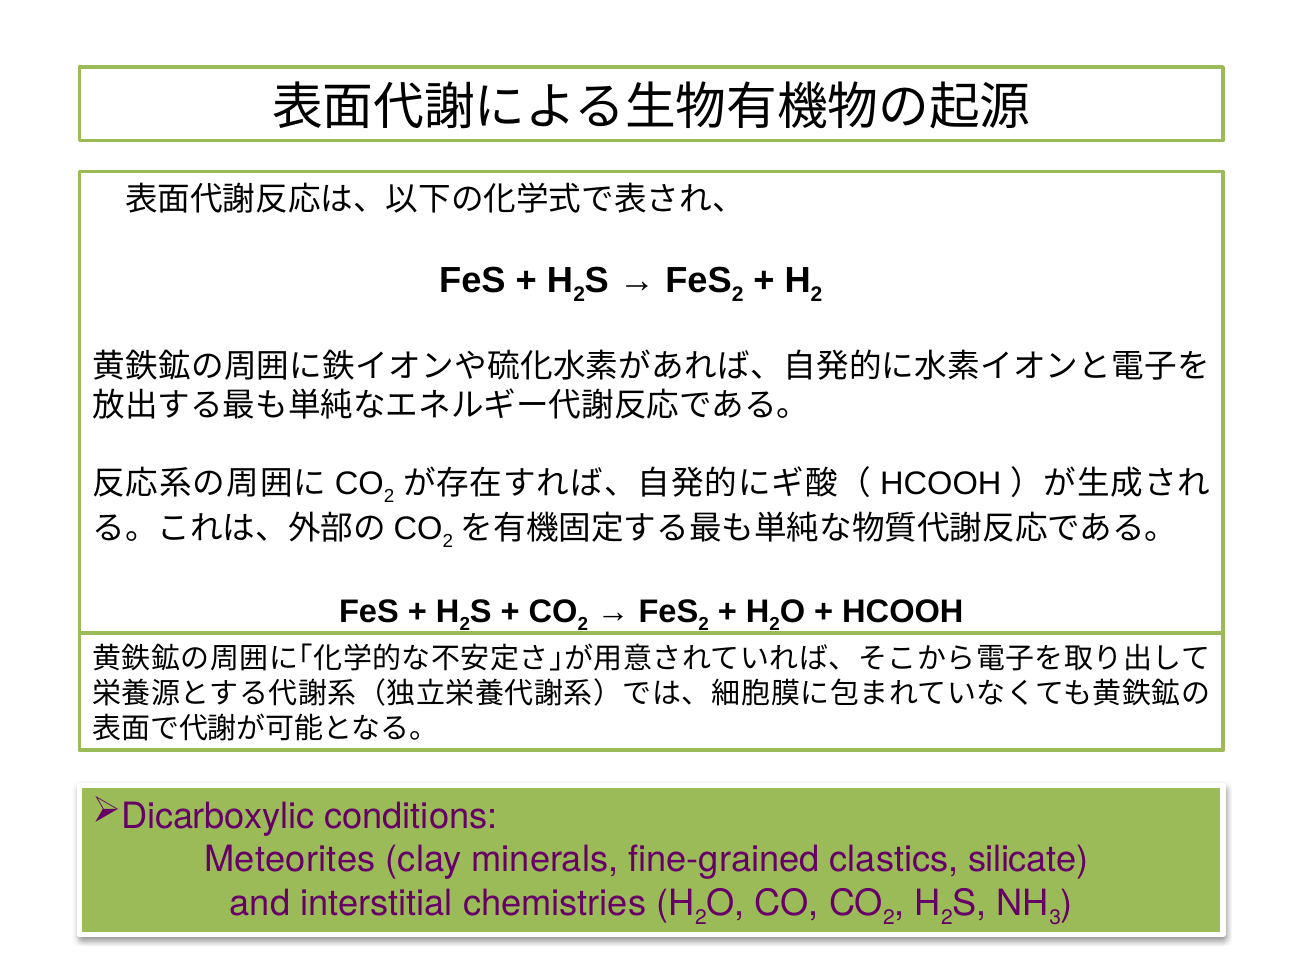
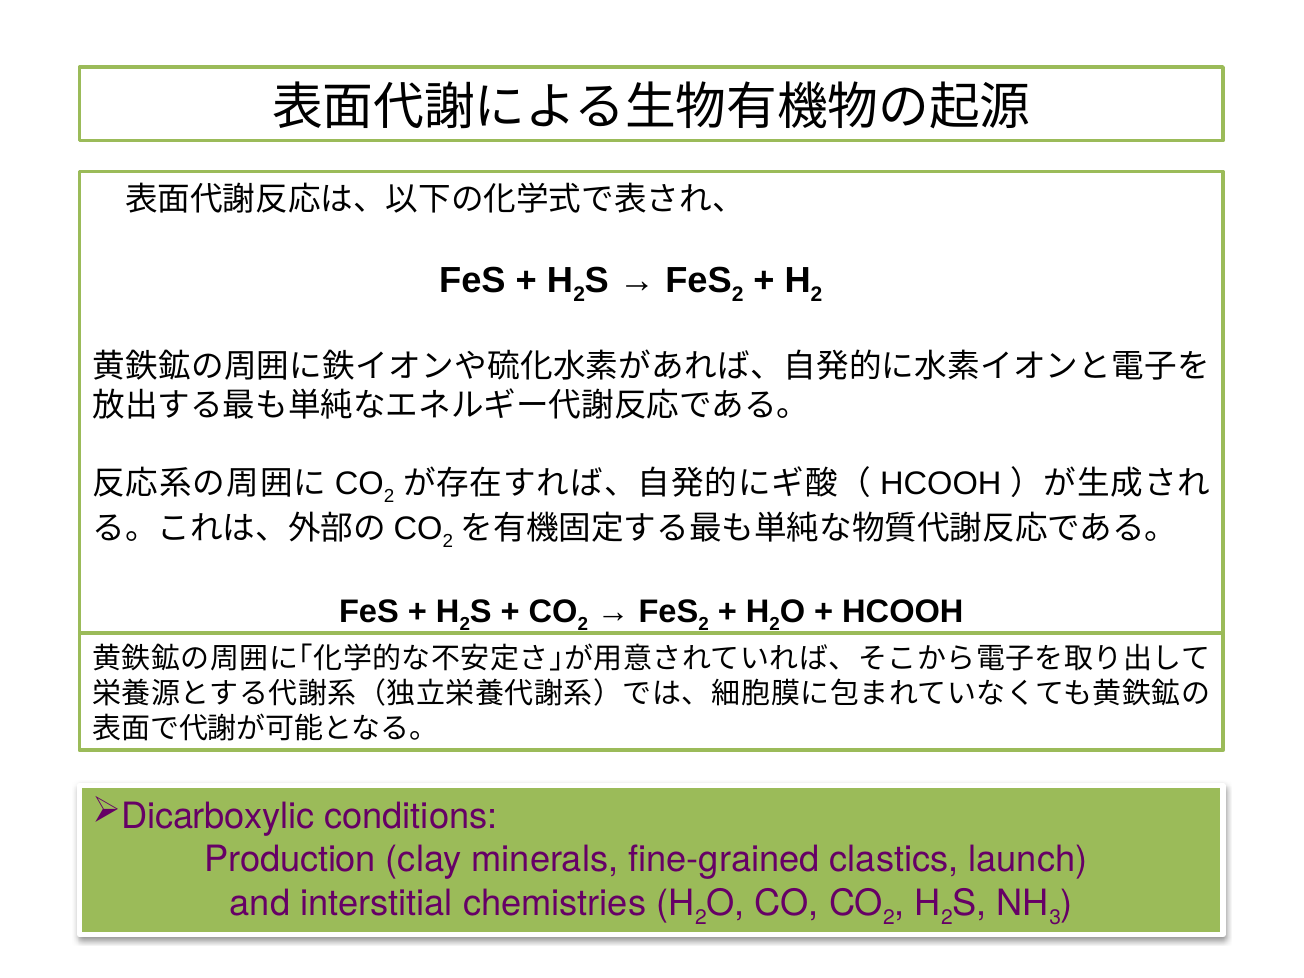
Meteorites: Meteorites -> Production
silicate: silicate -> launch
